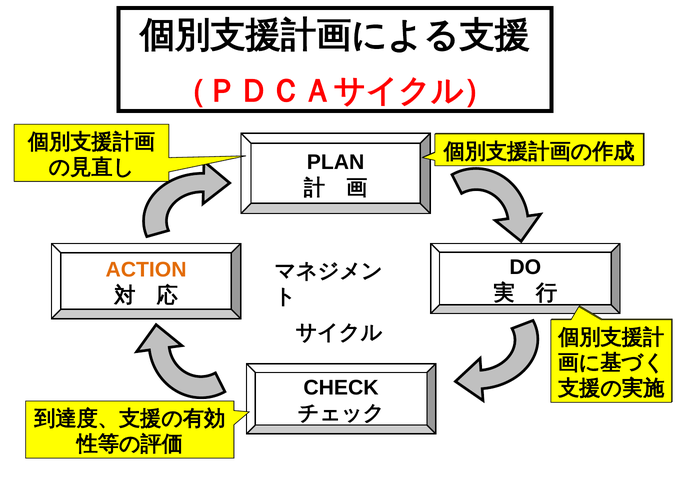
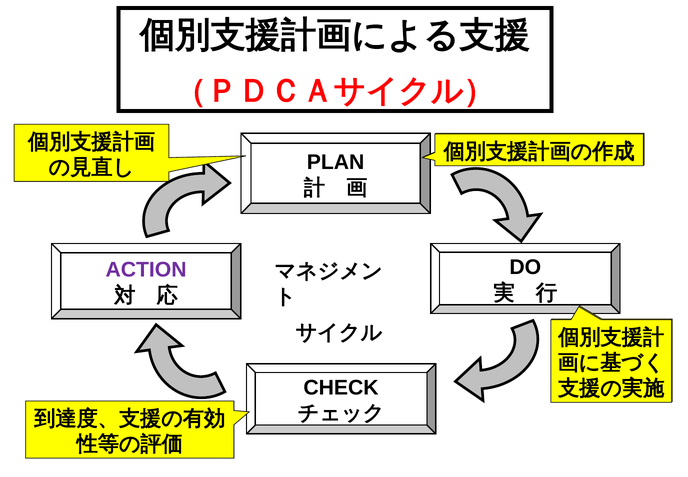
ACTION colour: orange -> purple
